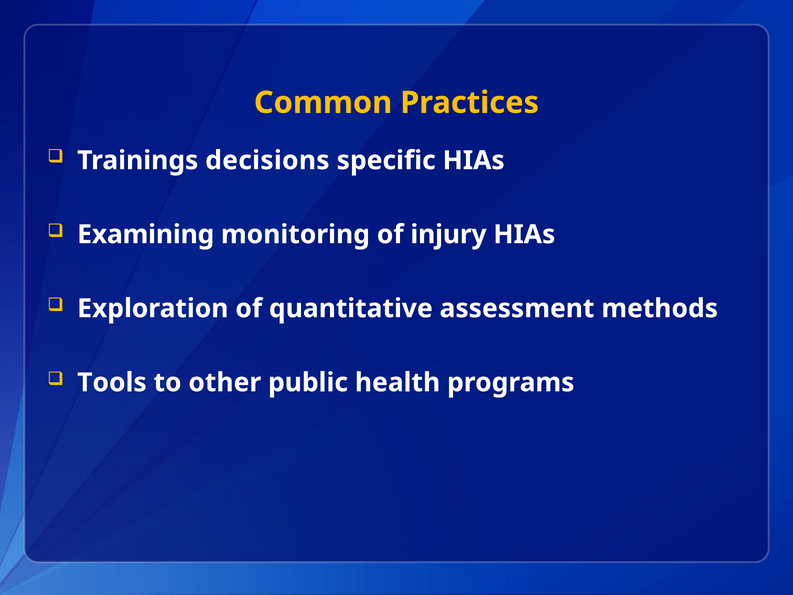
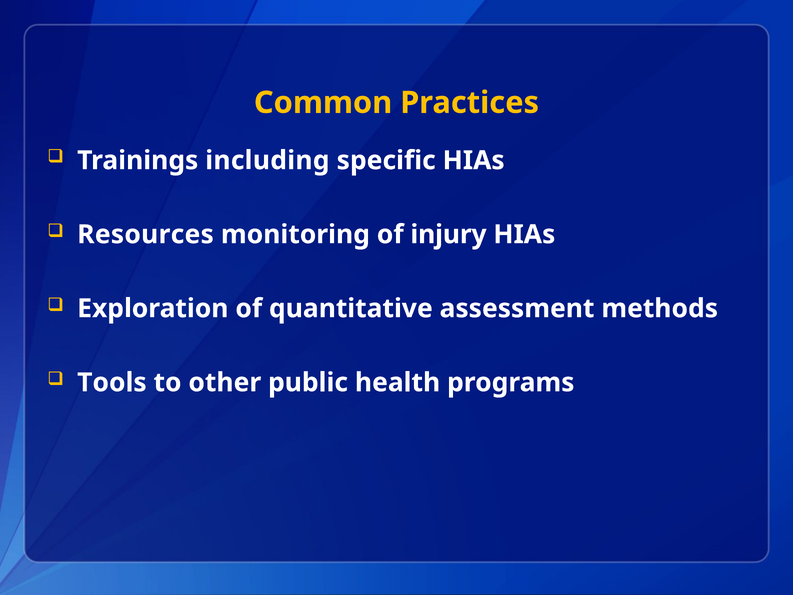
decisions: decisions -> including
Examining: Examining -> Resources
